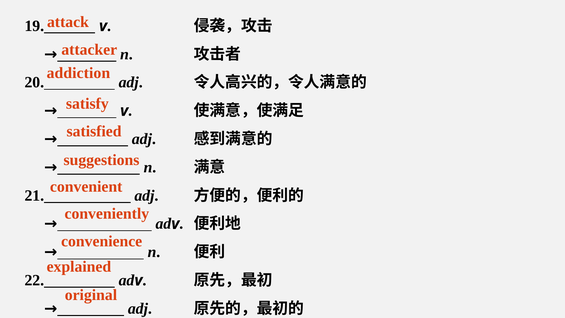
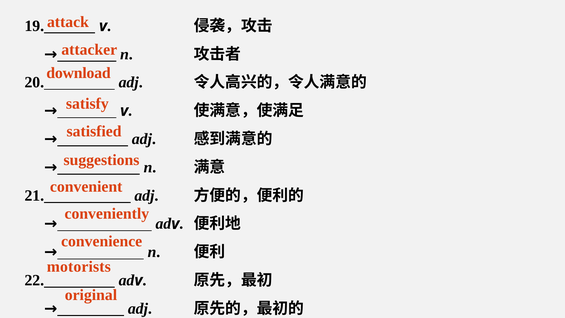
addiction: addiction -> download
explained: explained -> motorists
